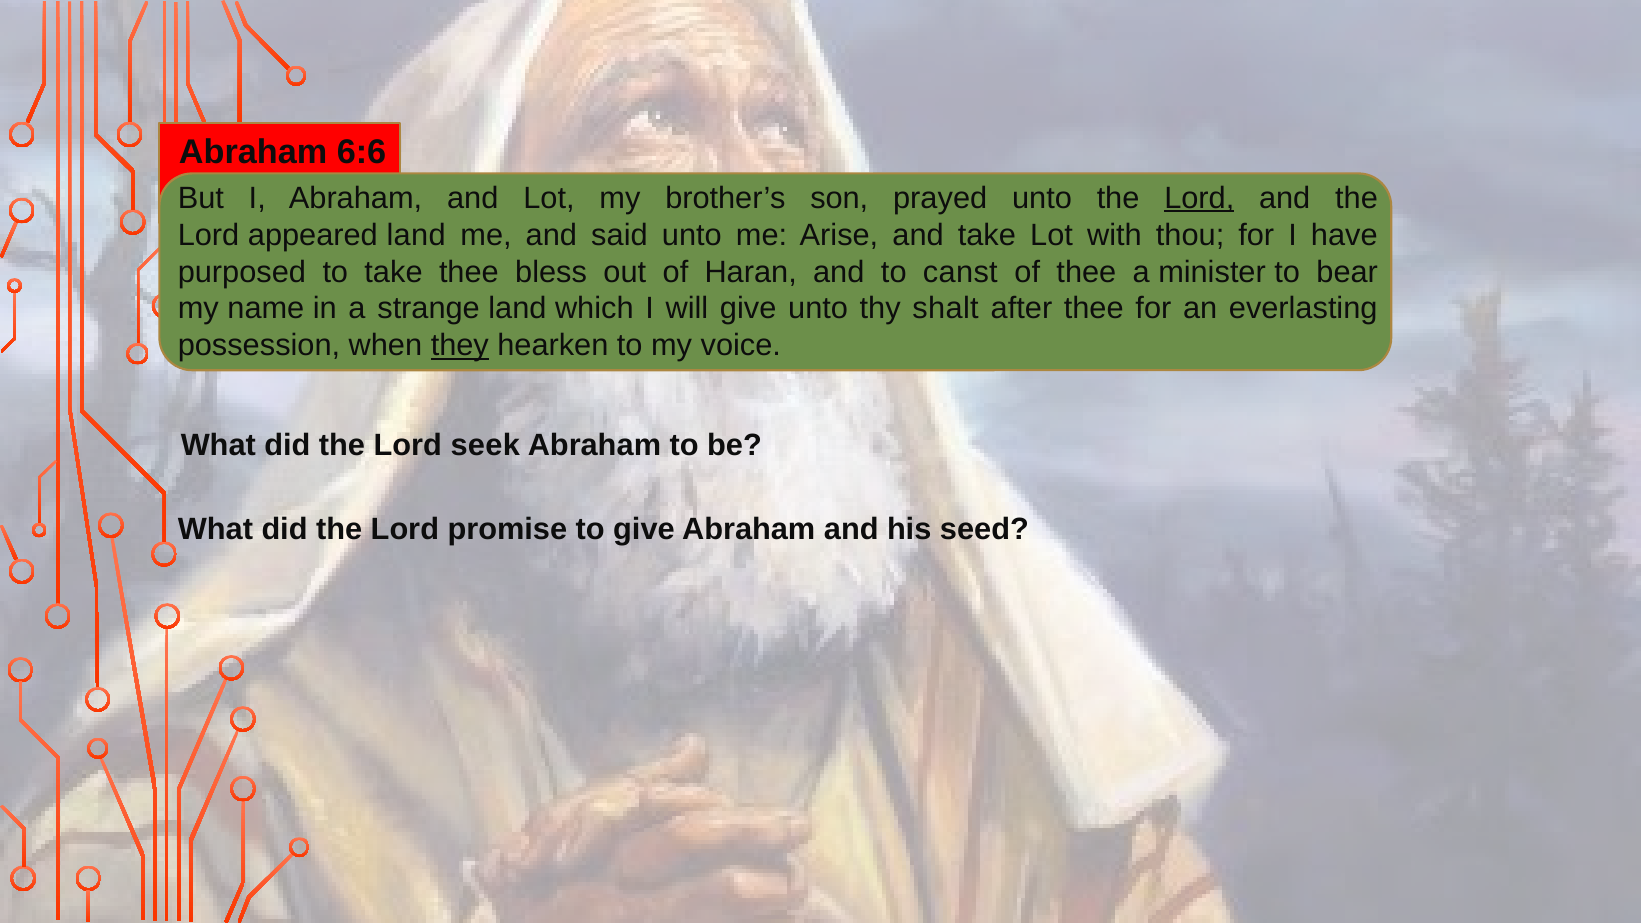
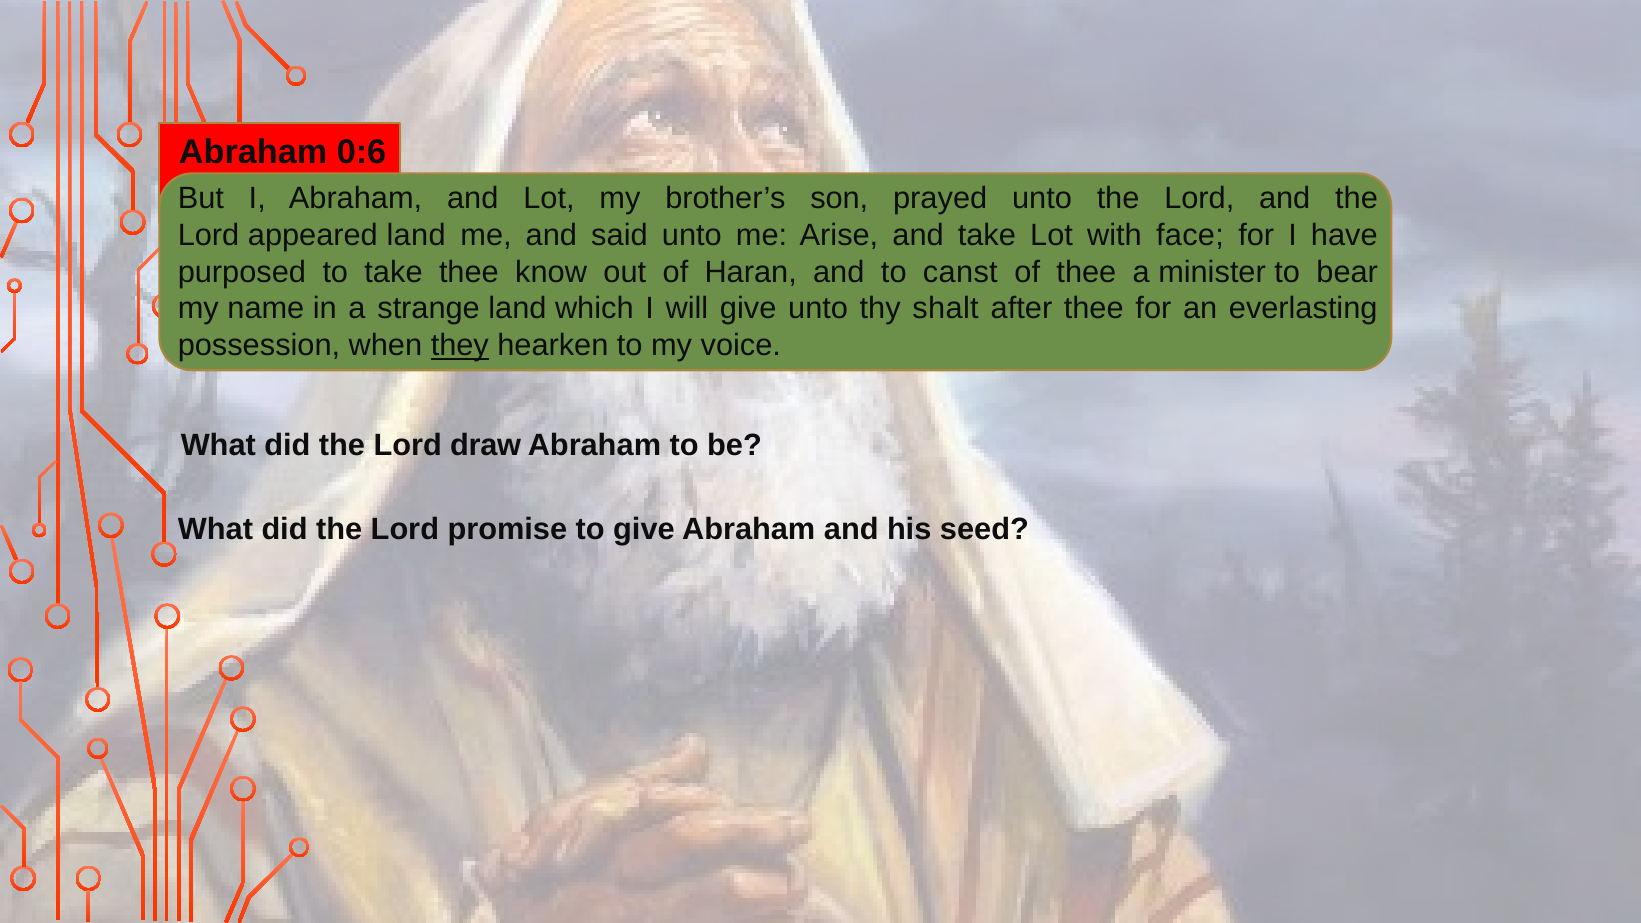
6:6: 6:6 -> 0:6
Lord at (1199, 198) underline: present -> none
thou: thou -> face
bless: bless -> know
seek: seek -> draw
